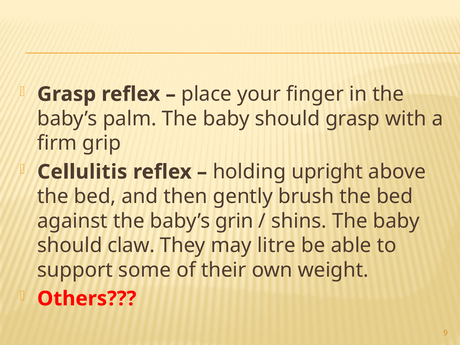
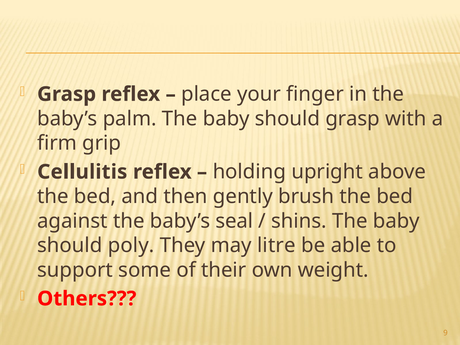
grin: grin -> seal
claw: claw -> poly
